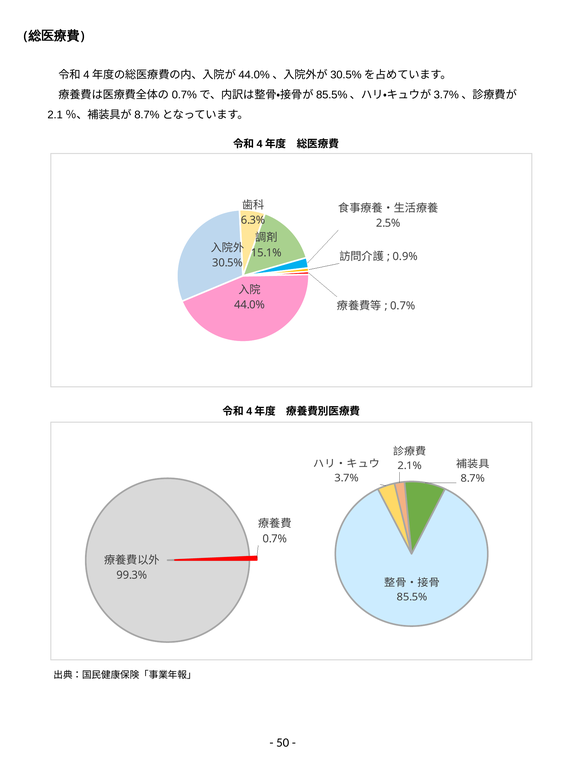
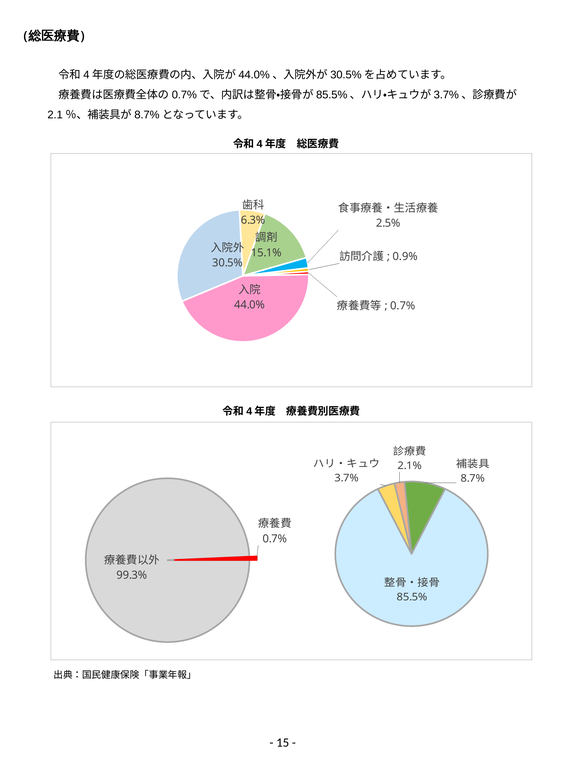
50: 50 -> 15
